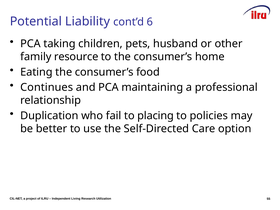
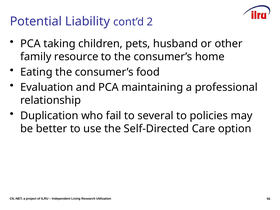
6: 6 -> 2
Continues: Continues -> Evaluation
placing: placing -> several
